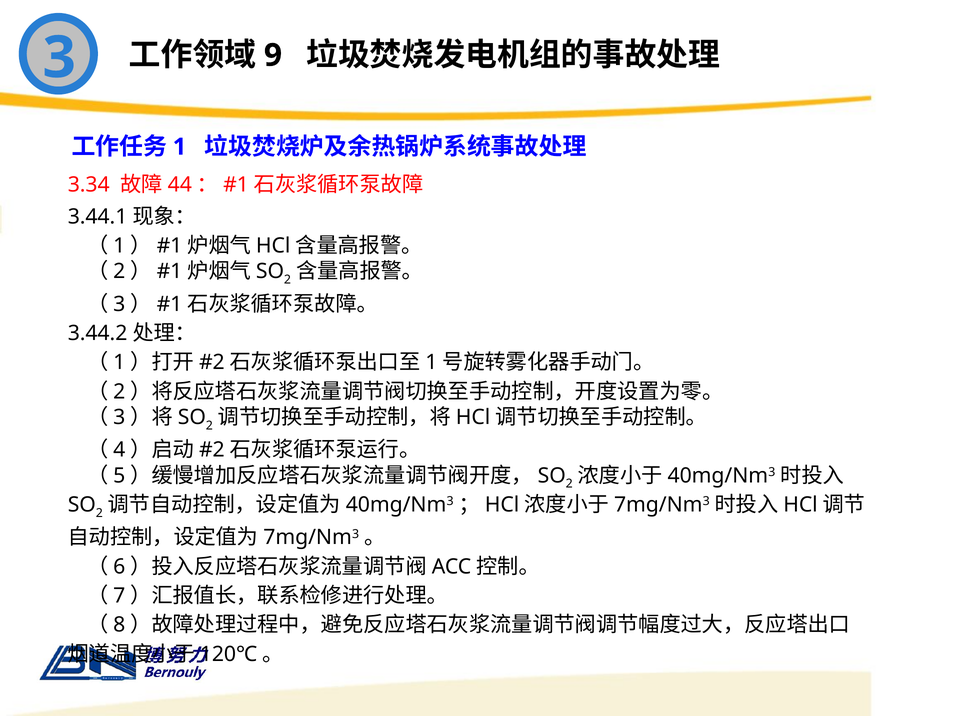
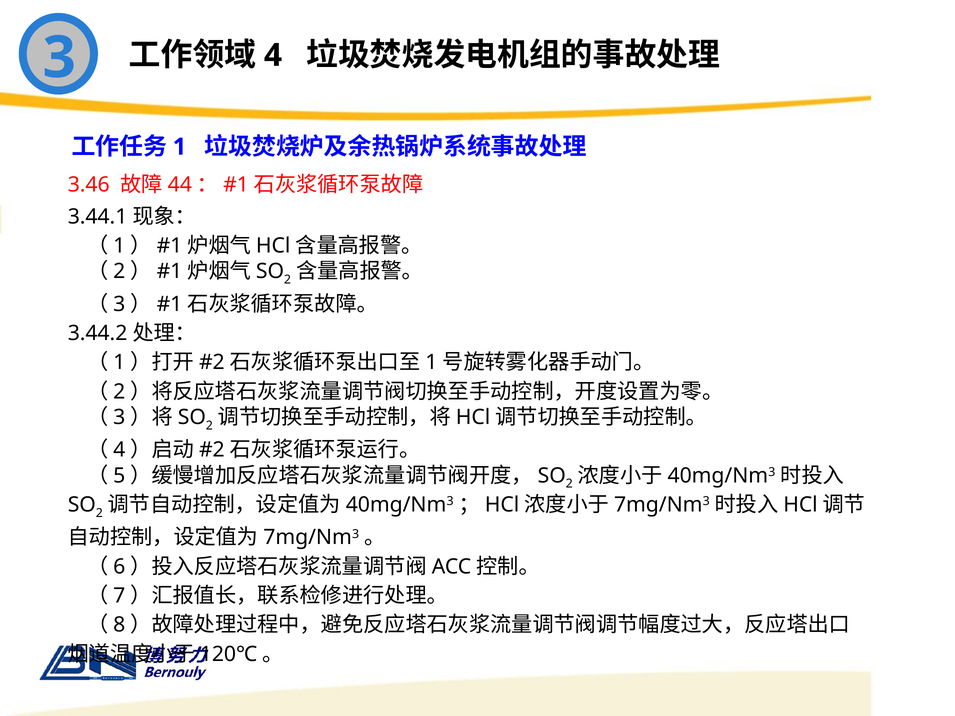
9: 9 -> 4
3.34: 3.34 -> 3.46
